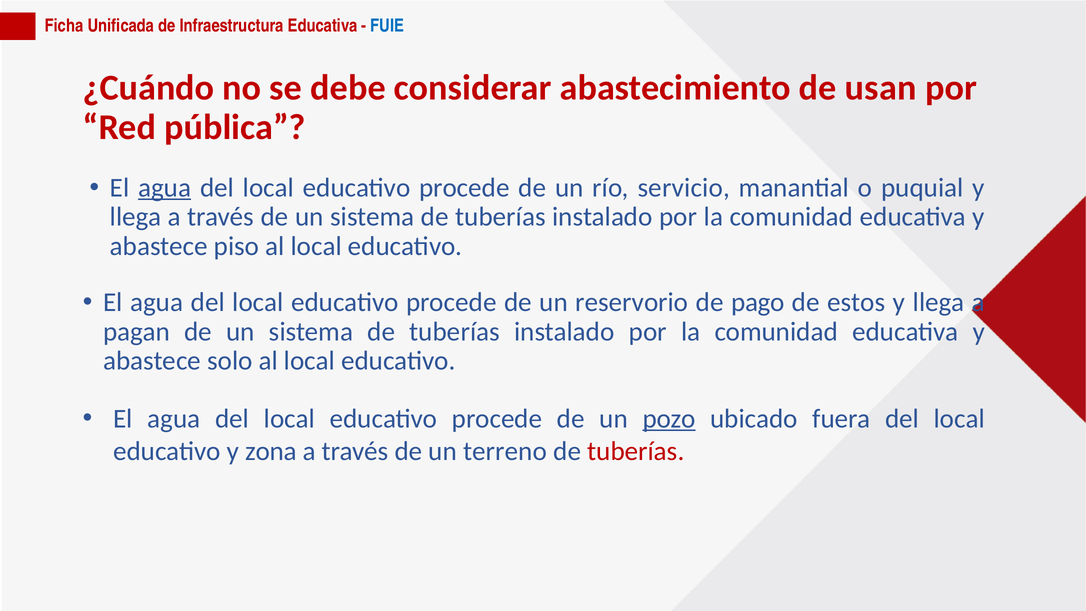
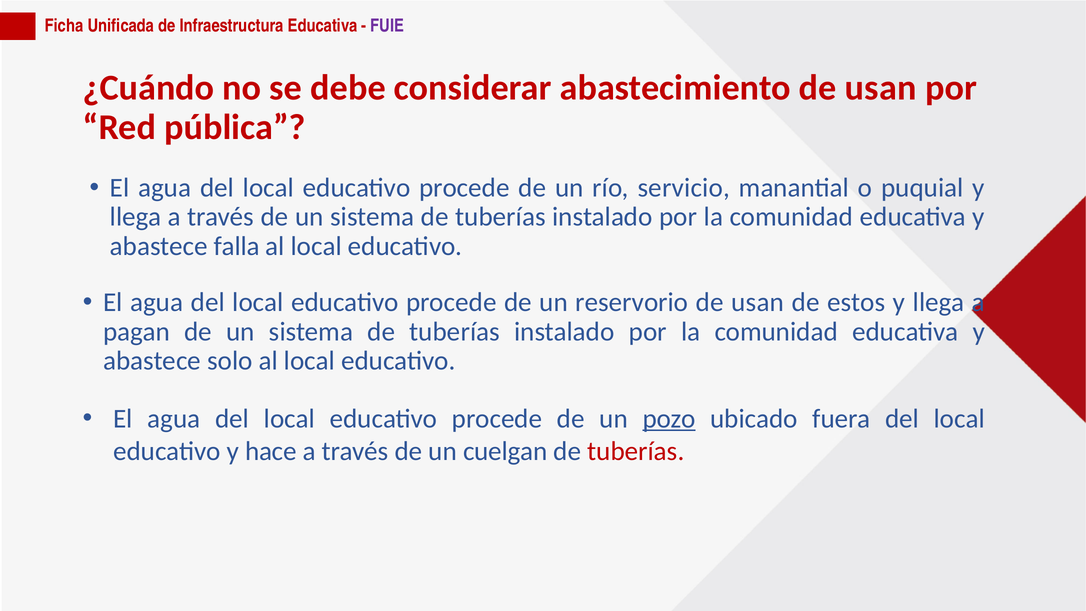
FUIE colour: blue -> purple
agua at (165, 188) underline: present -> none
piso: piso -> falla
reservorio de pago: pago -> usan
zona: zona -> hace
terreno: terreno -> cuelgan
